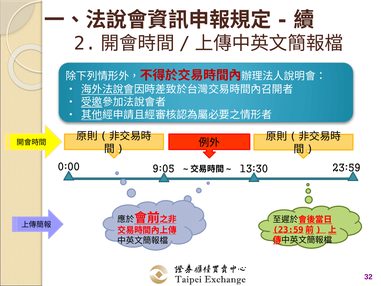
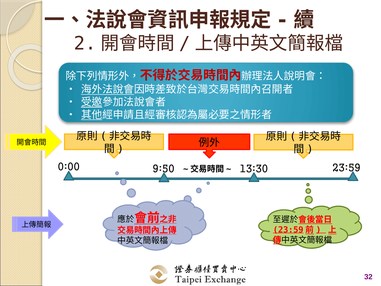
9:05: 9:05 -> 9:50
